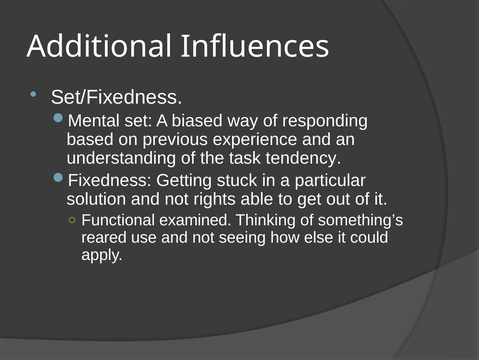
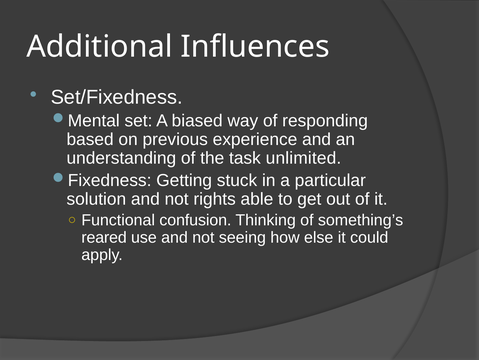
tendency: tendency -> unlimited
examined: examined -> confusion
